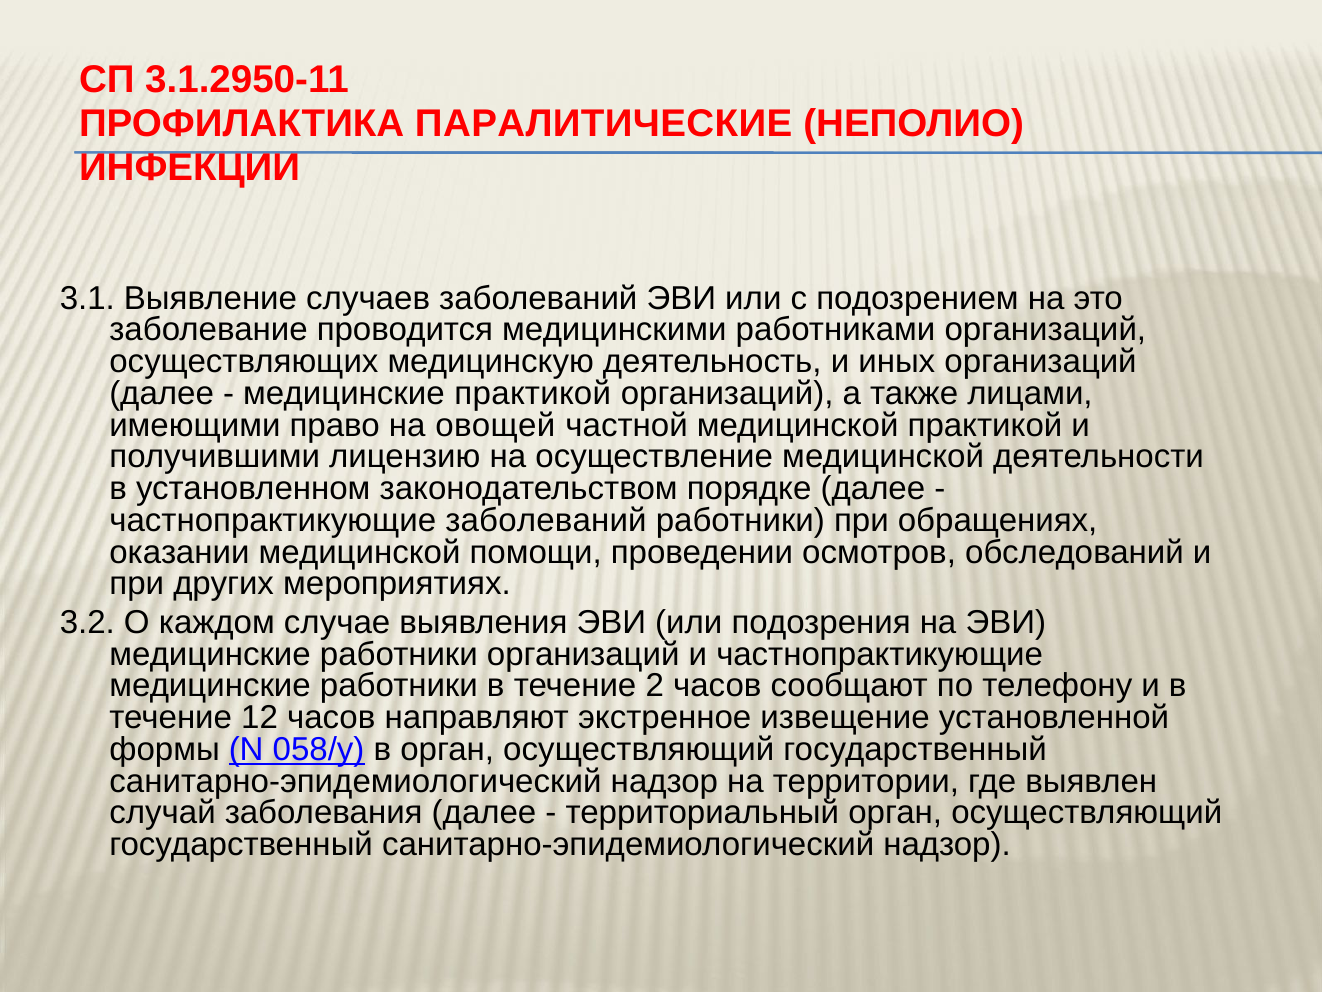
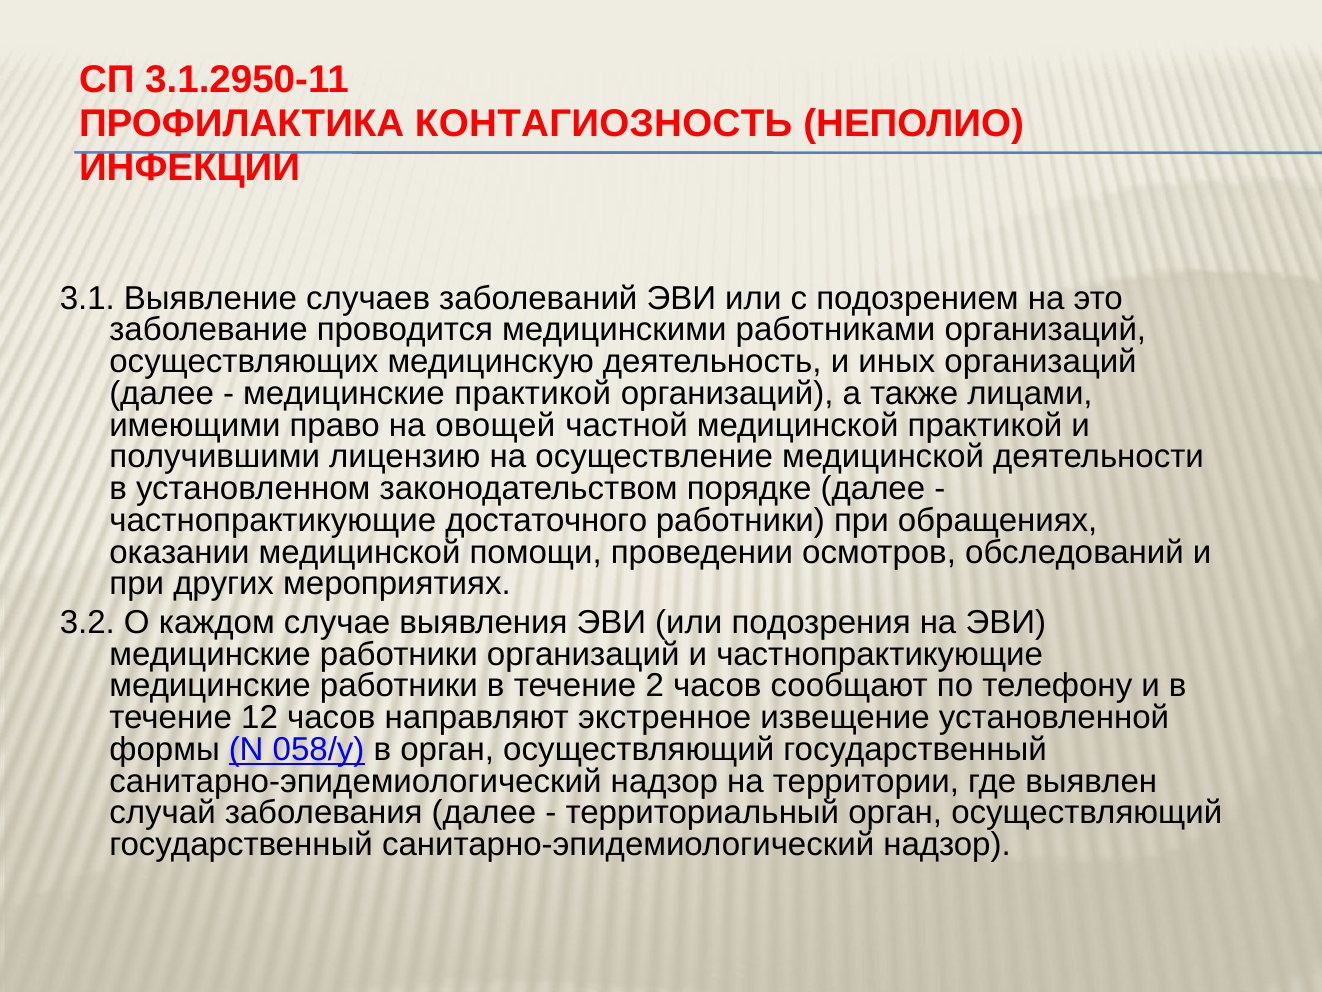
ПАРАЛИТИЧЕСКИЕ: ПАРАЛИТИЧЕСКИЕ -> КОНТАГИОЗНОСТЬ
частнопрактикующие заболеваний: заболеваний -> достаточного
